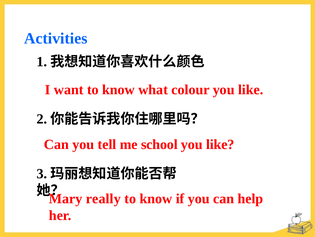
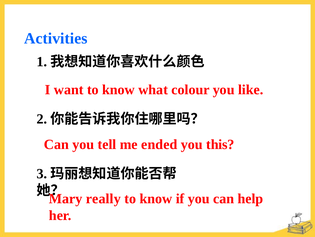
school: school -> ended
like at (220, 144): like -> this
